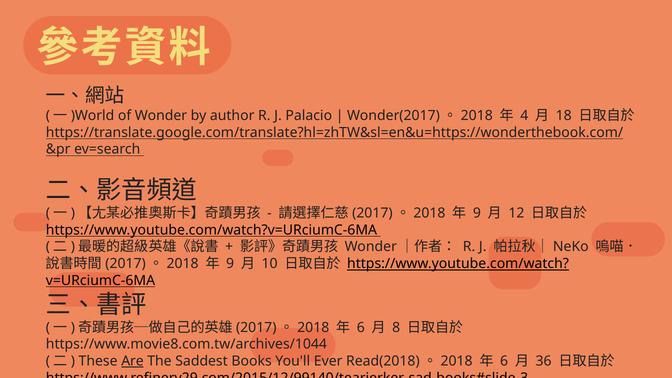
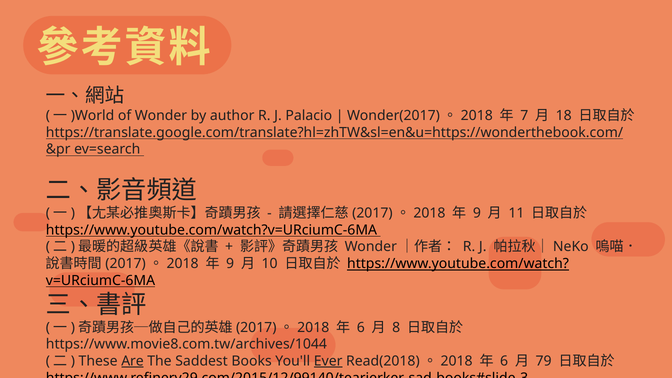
4: 4 -> 7
12: 12 -> 11
Ever underline: none -> present
36: 36 -> 79
